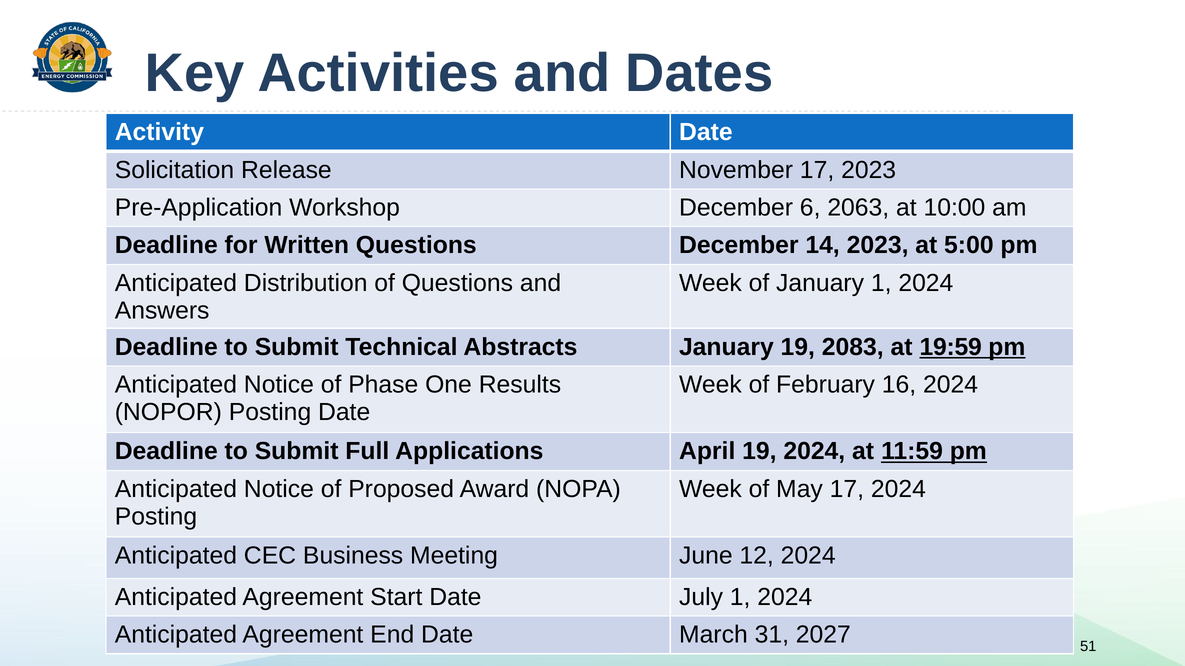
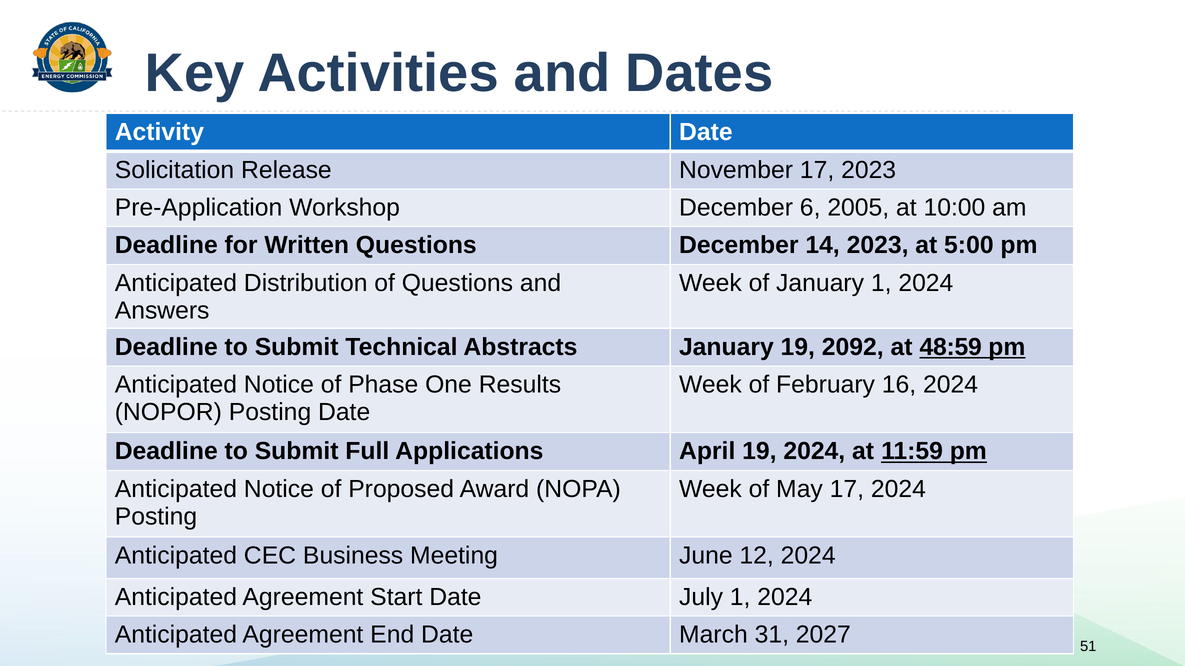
2063: 2063 -> 2005
2083: 2083 -> 2092
19:59: 19:59 -> 48:59
